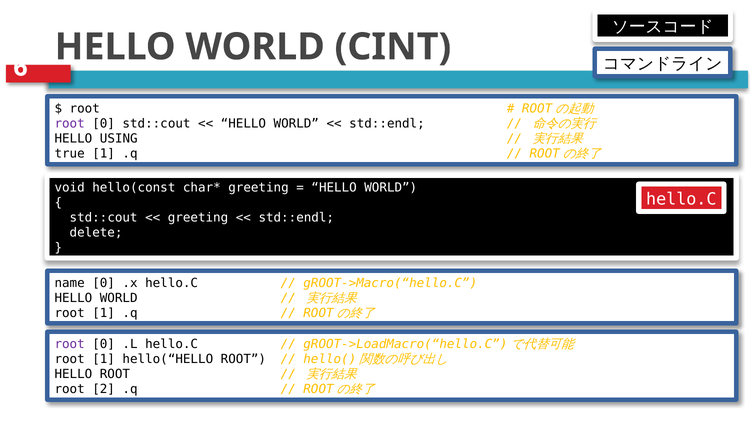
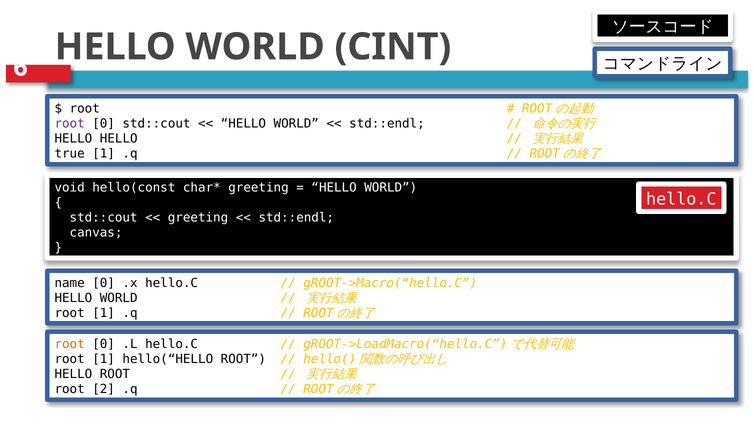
HELLO USING: USING -> HELLO
delete: delete -> canvas
root at (70, 344) colour: purple -> orange
